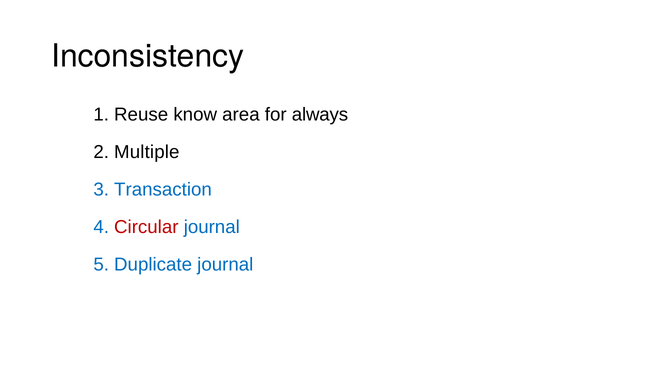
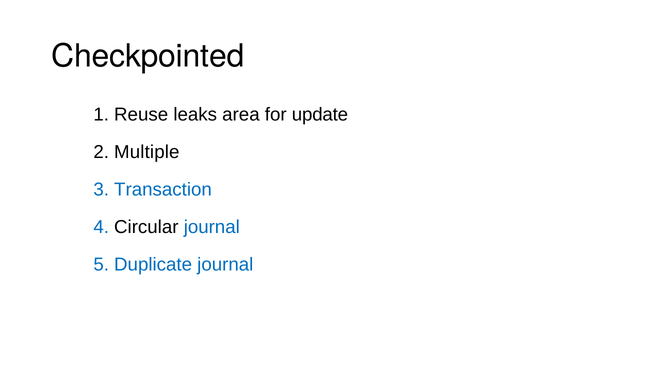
Inconsistency: Inconsistency -> Checkpointed
know: know -> leaks
always: always -> update
Circular colour: red -> black
